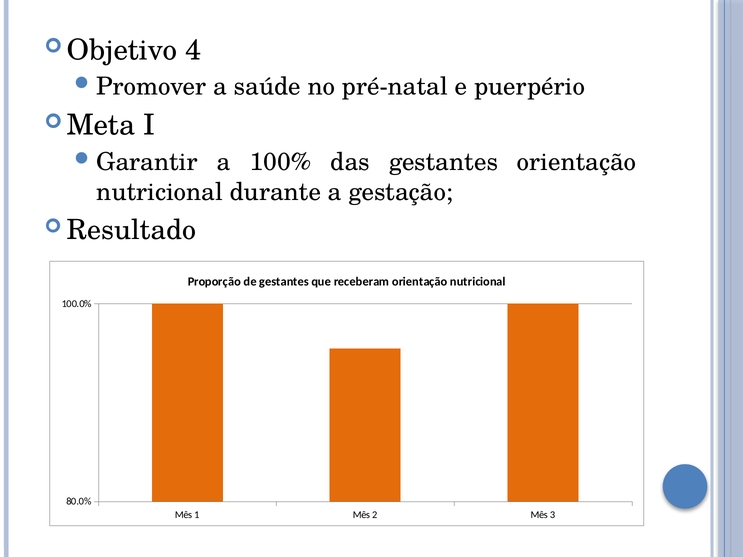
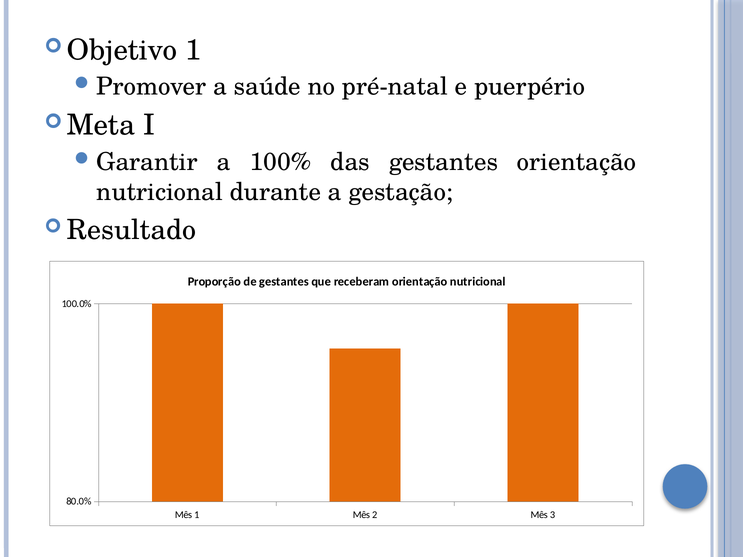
4 at (193, 50): 4 -> 1
